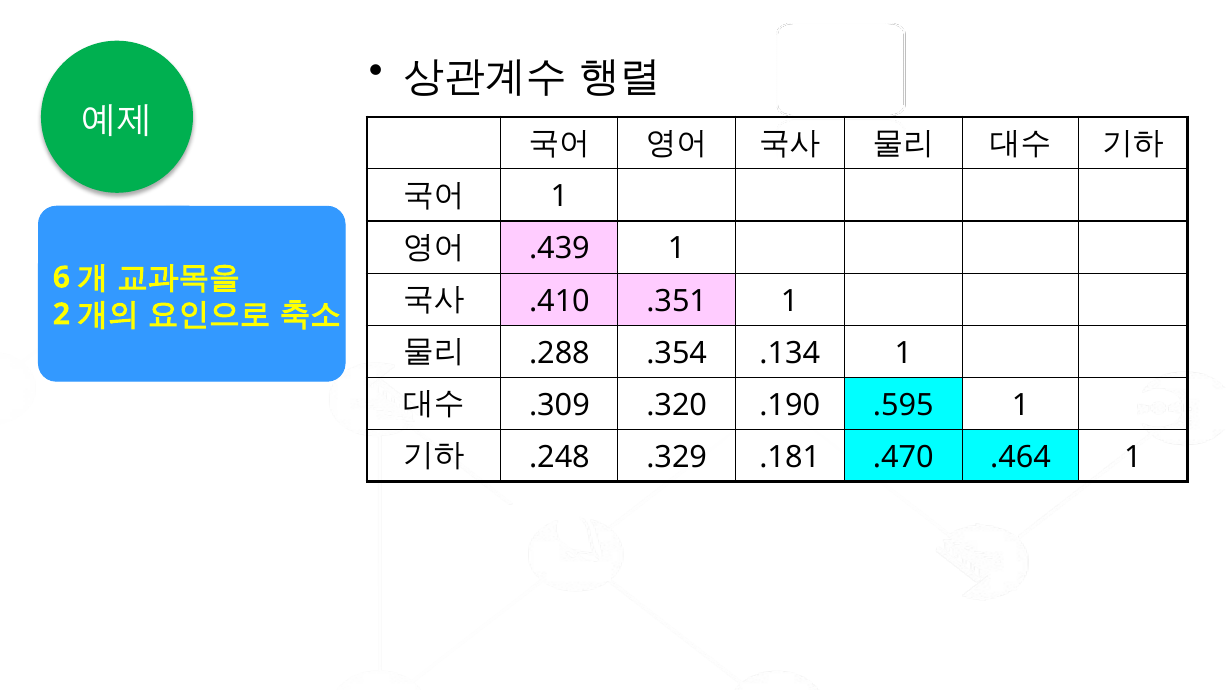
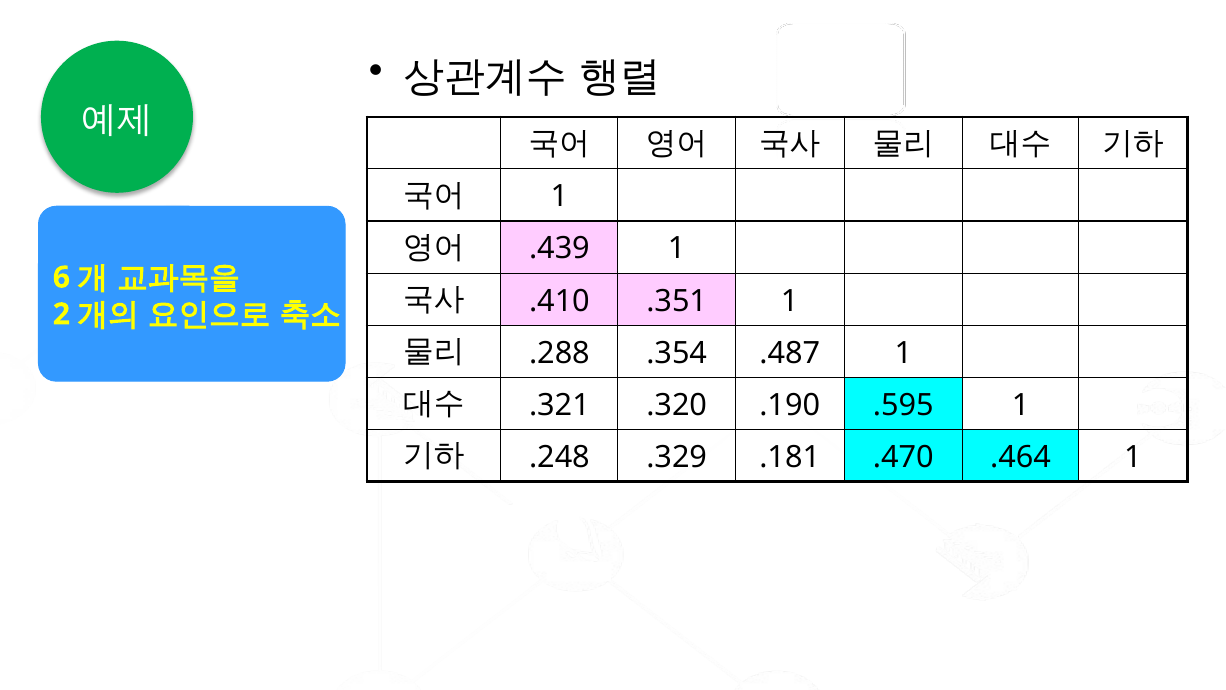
.134: .134 -> .487
.309: .309 -> .321
